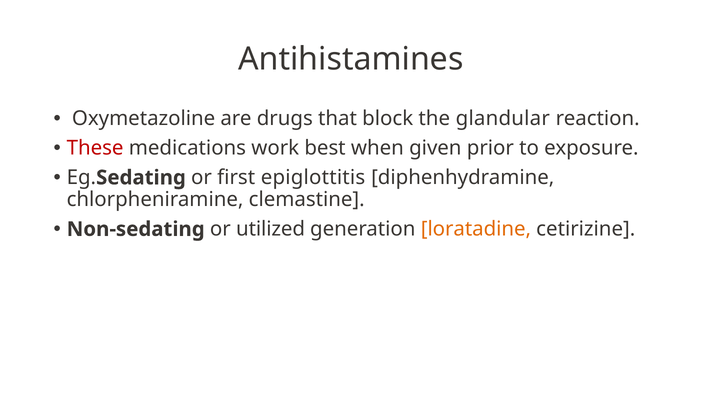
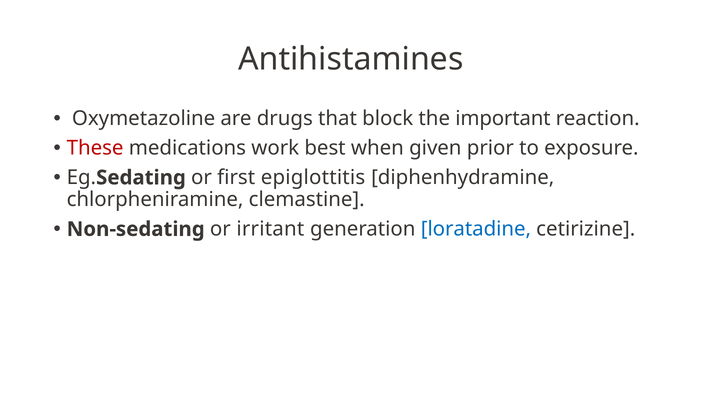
glandular: glandular -> important
utilized: utilized -> irritant
loratadine colour: orange -> blue
